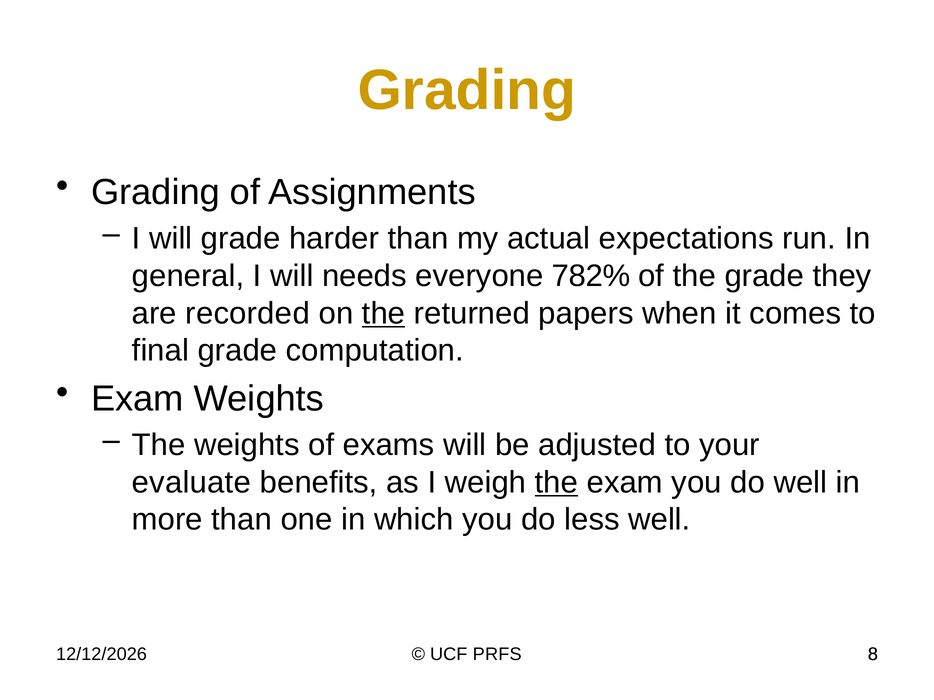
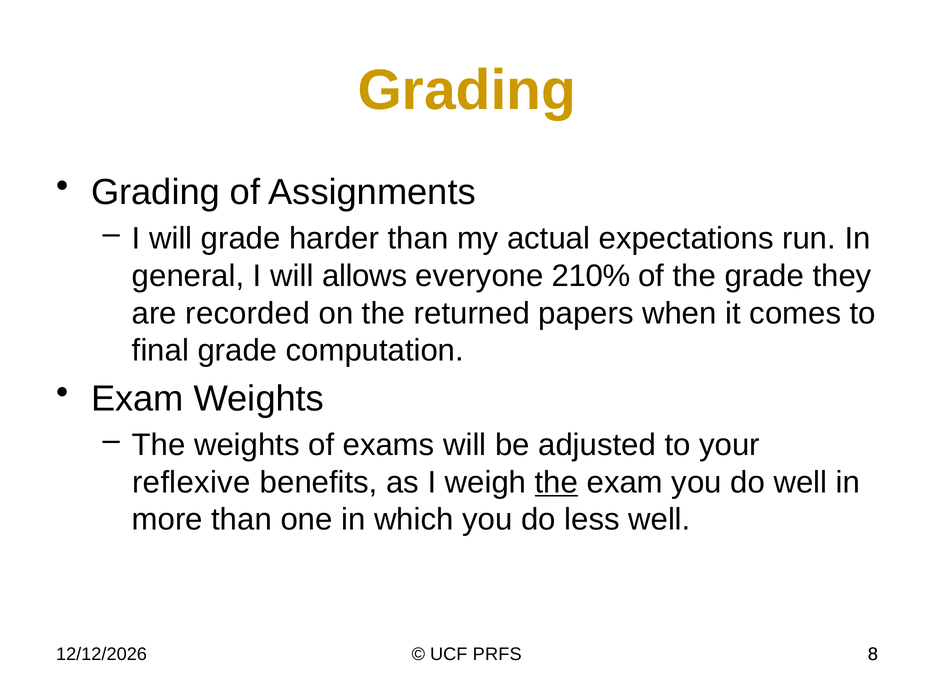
needs: needs -> allows
782%: 782% -> 210%
the at (384, 314) underline: present -> none
evaluate: evaluate -> reflexive
